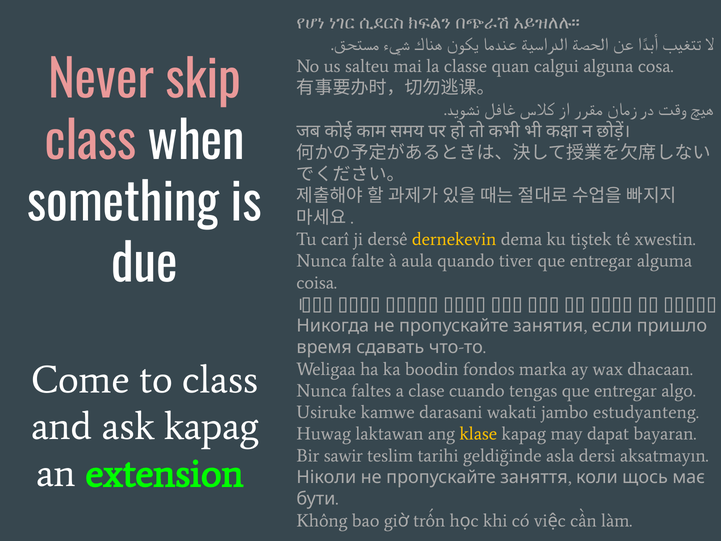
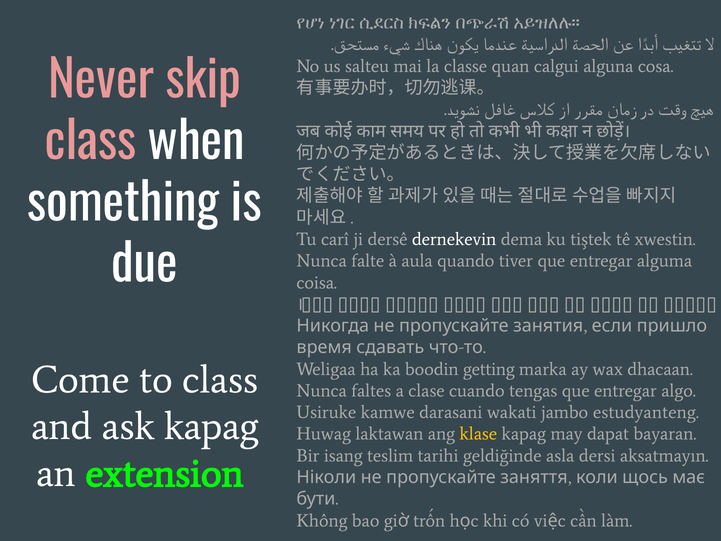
dernekevin colour: yellow -> white
fondos: fondos -> getting
sawir: sawir -> isang
